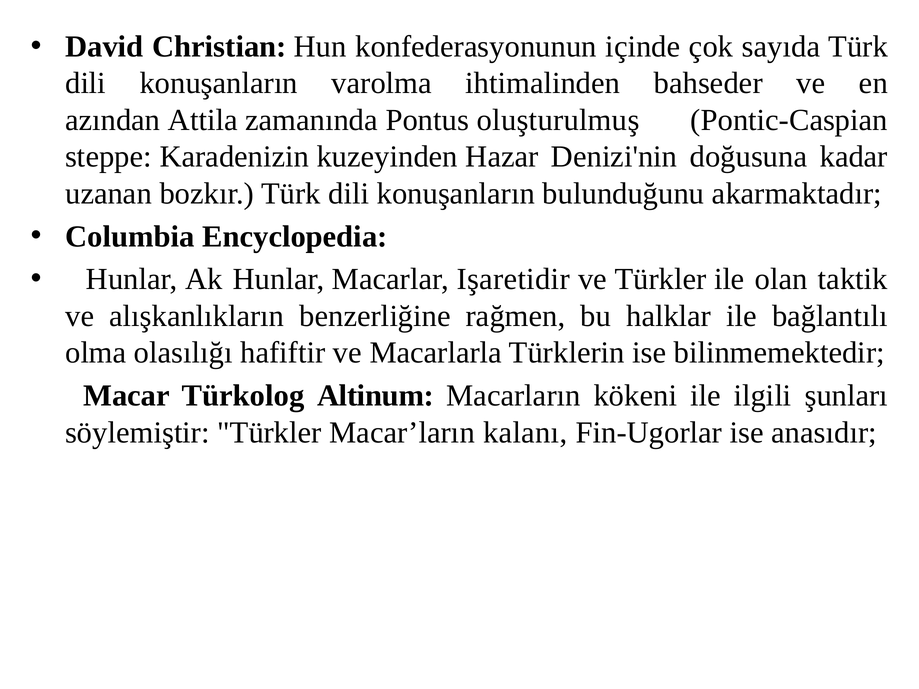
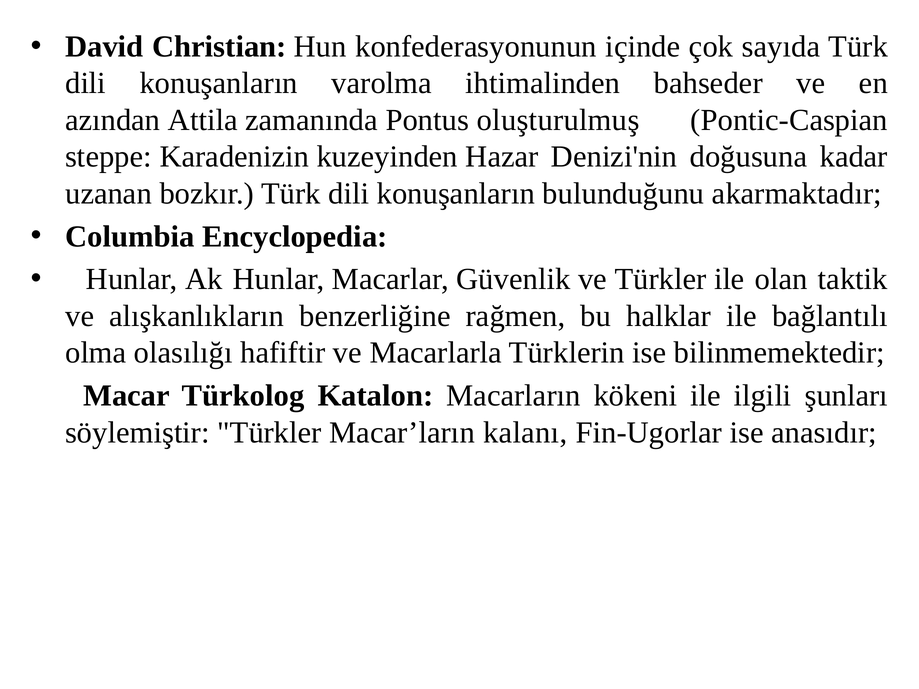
Işaretidir: Işaretidir -> Güvenlik
Altinum: Altinum -> Katalon
